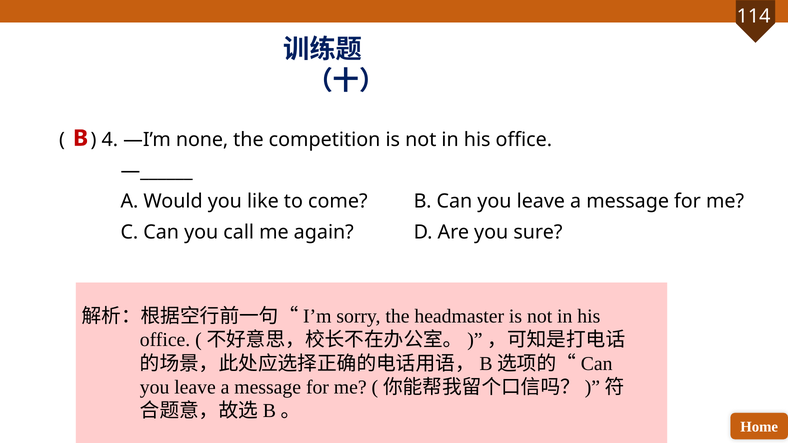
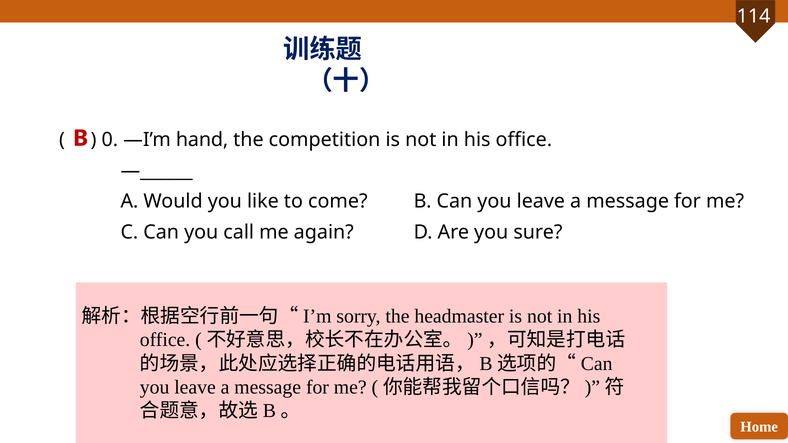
4: 4 -> 0
none: none -> hand
